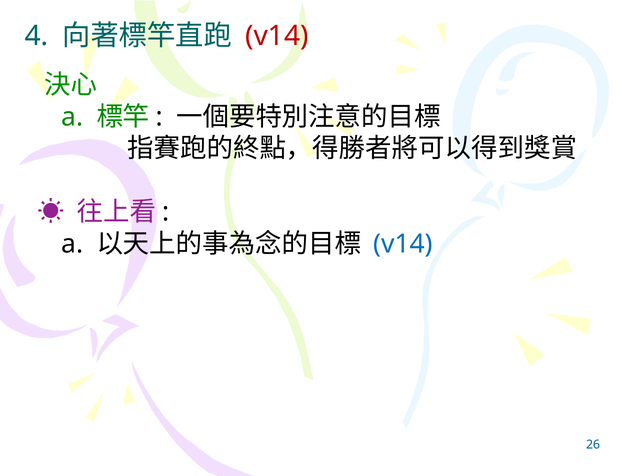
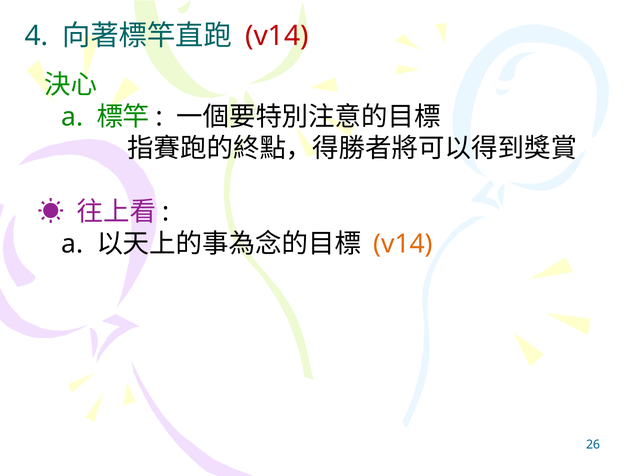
v14 at (403, 244) colour: blue -> orange
